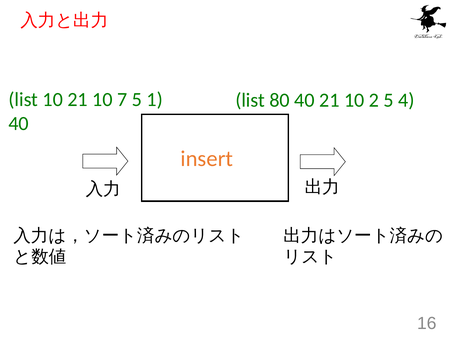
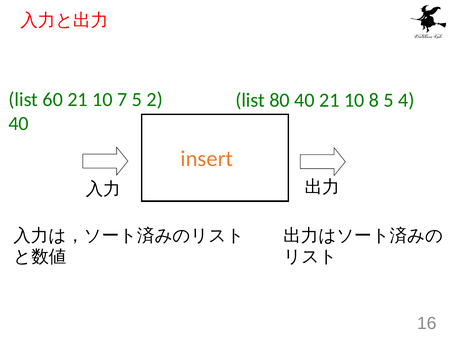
list 10: 10 -> 60
1: 1 -> 2
2: 2 -> 8
